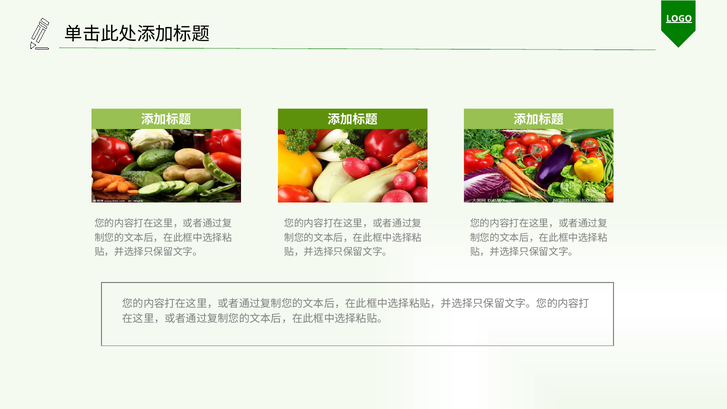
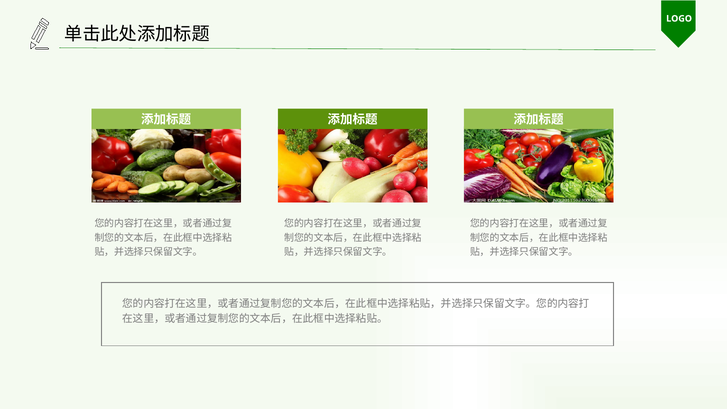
LOGO underline: present -> none
